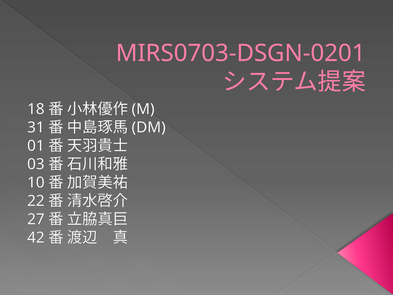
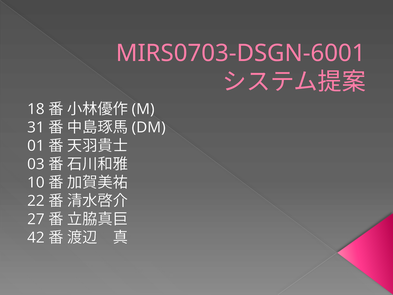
MIRS0703-DSGN-0201: MIRS0703-DSGN-0201 -> MIRS0703-DSGN-6001
